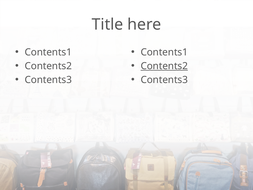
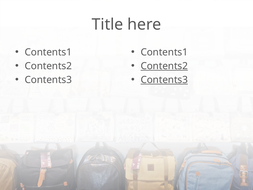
Contents3 at (164, 80) underline: none -> present
